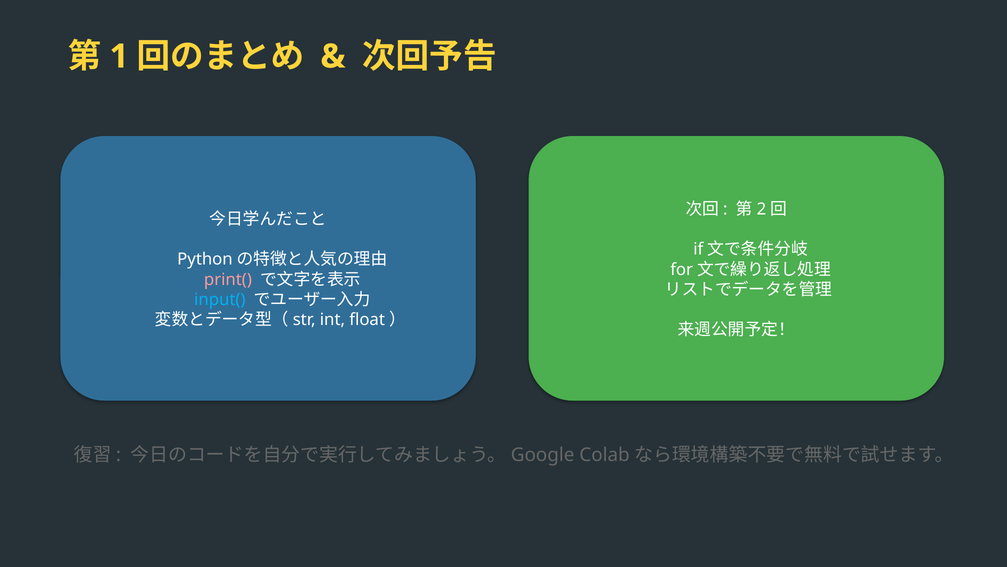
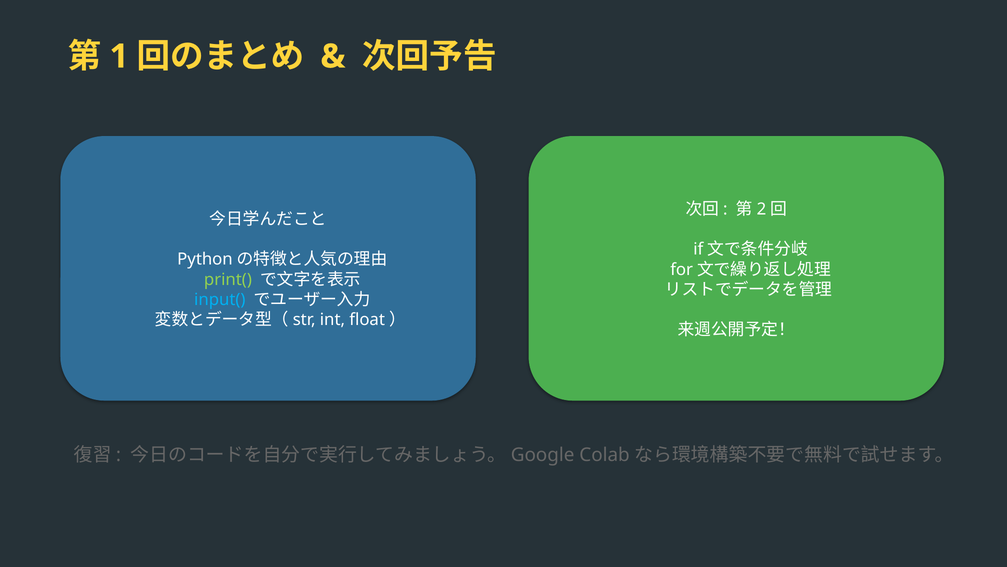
print( colour: pink -> light green
